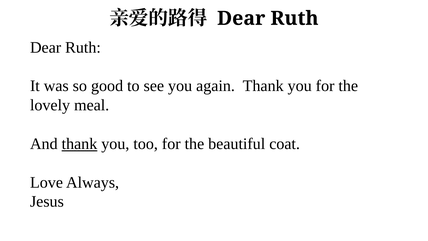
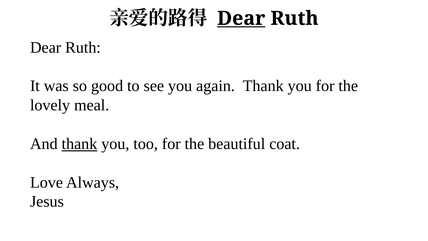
Dear at (241, 18) underline: none -> present
